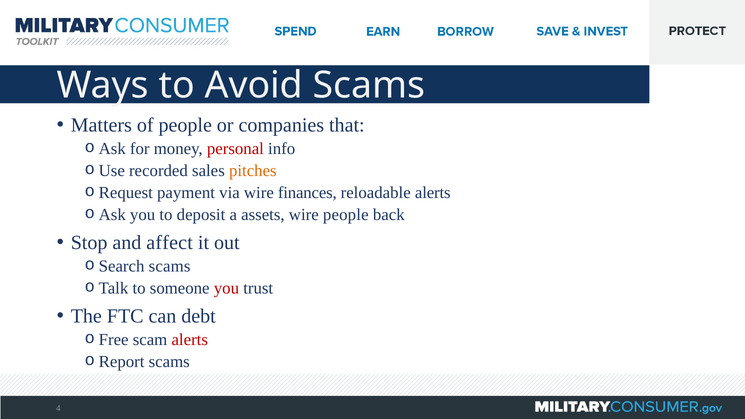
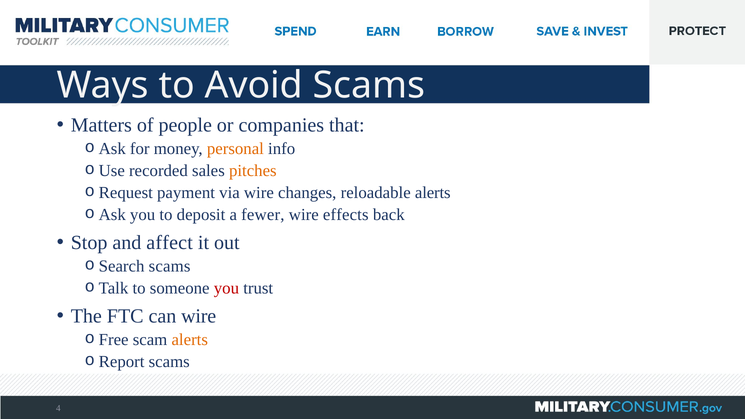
personal colour: red -> orange
finances: finances -> changes
assets: assets -> fewer
wire people: people -> effects
can debt: debt -> wire
alerts at (190, 340) colour: red -> orange
